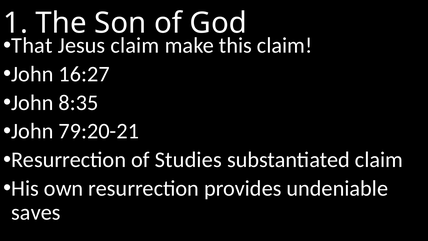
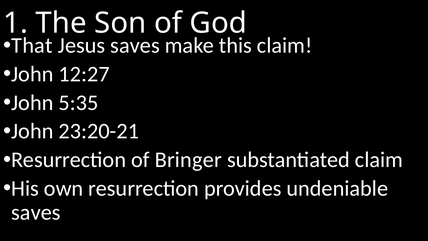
Jesus claim: claim -> saves
16:27: 16:27 -> 12:27
8:35: 8:35 -> 5:35
79:20-21: 79:20-21 -> 23:20-21
Studies: Studies -> Bringer
